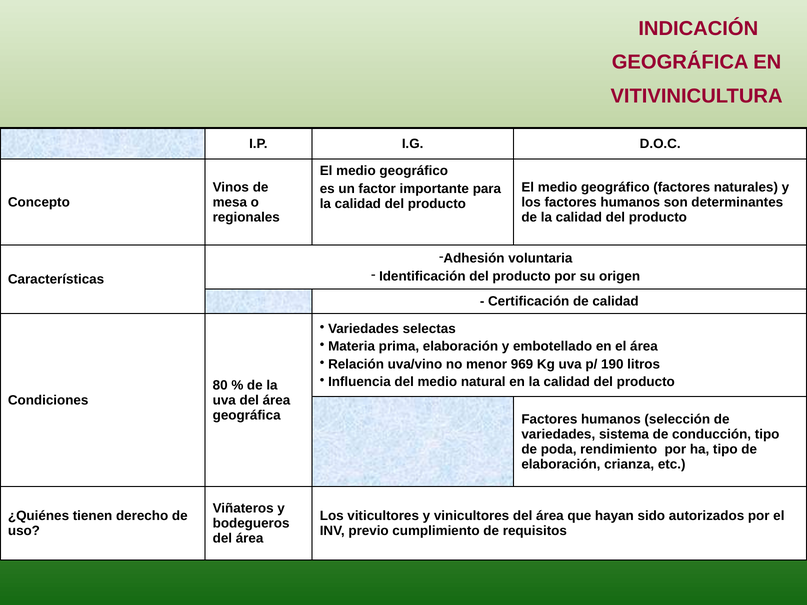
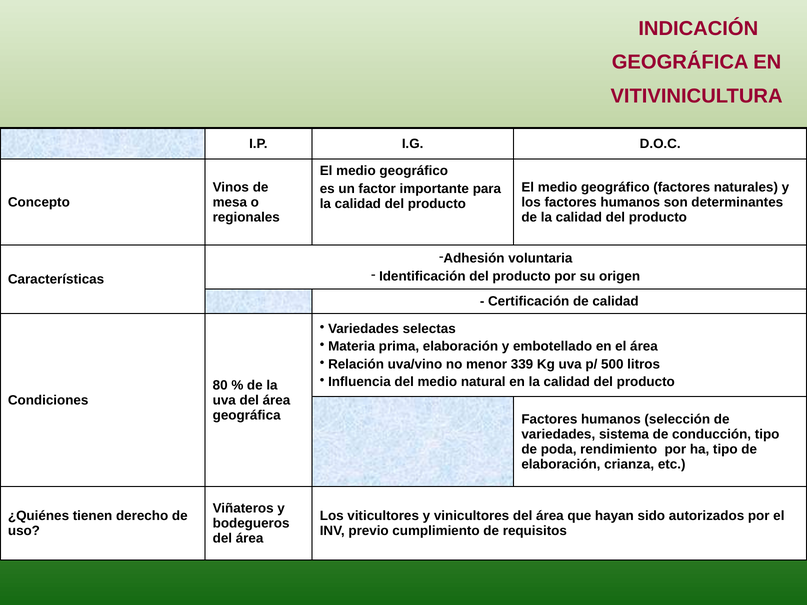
969: 969 -> 339
190: 190 -> 500
